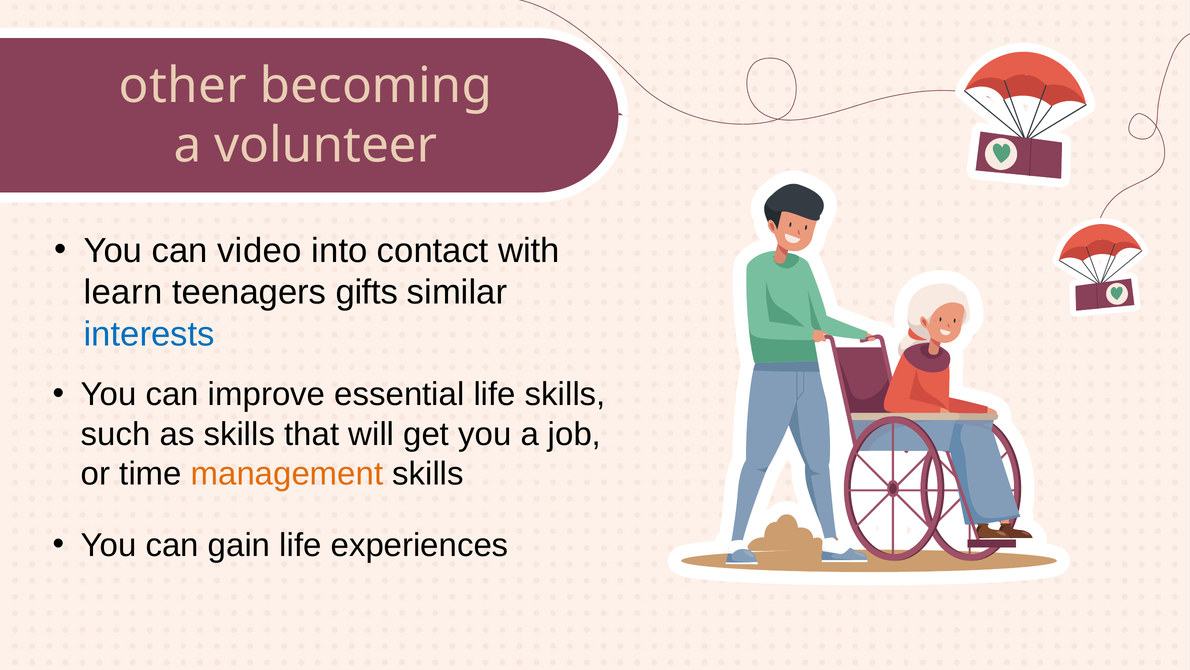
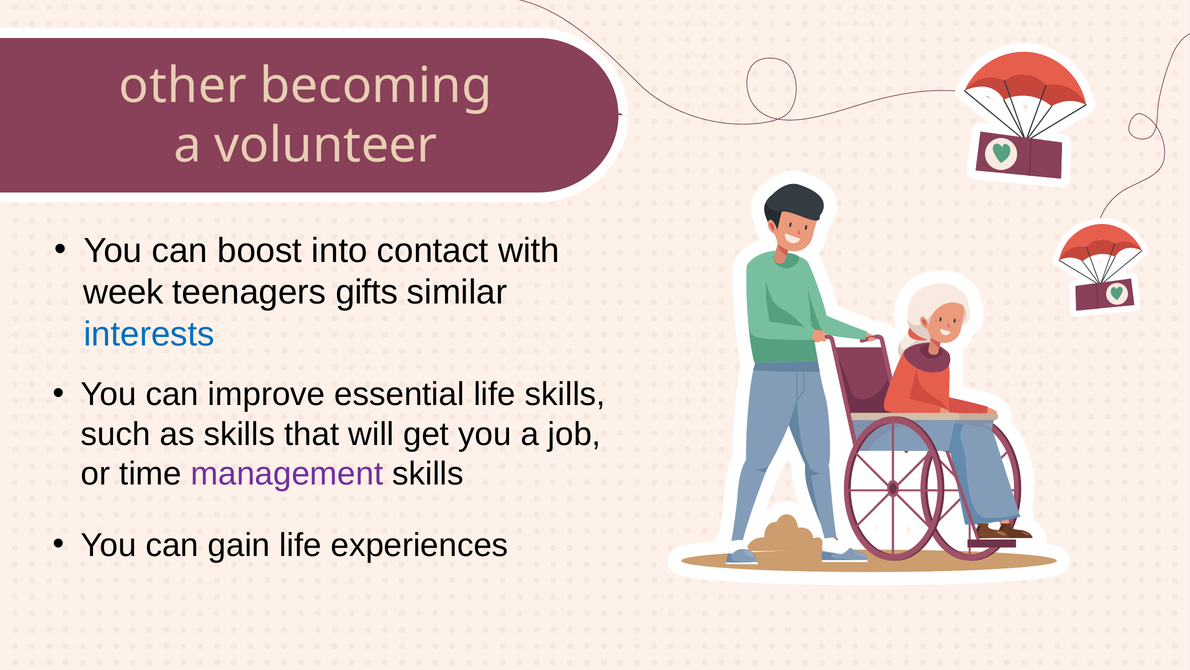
video: video -> boost
learn: learn -> week
management colour: orange -> purple
